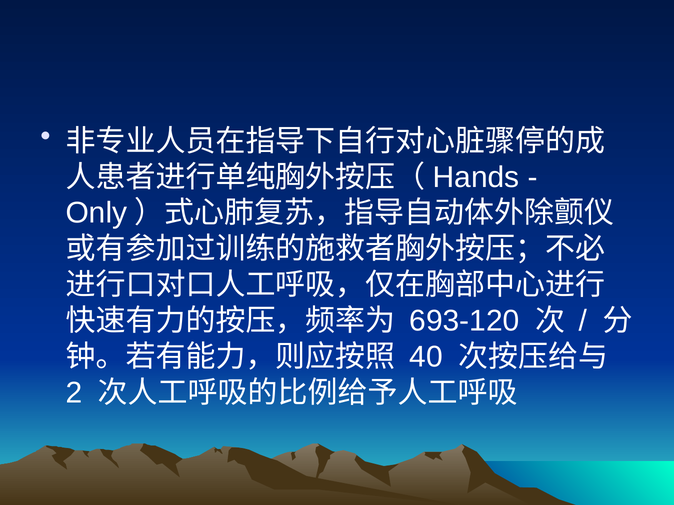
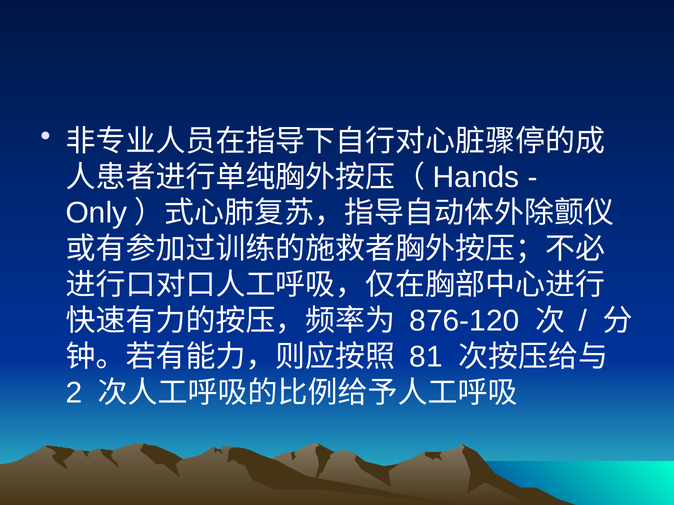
693-120: 693-120 -> 876-120
40: 40 -> 81
